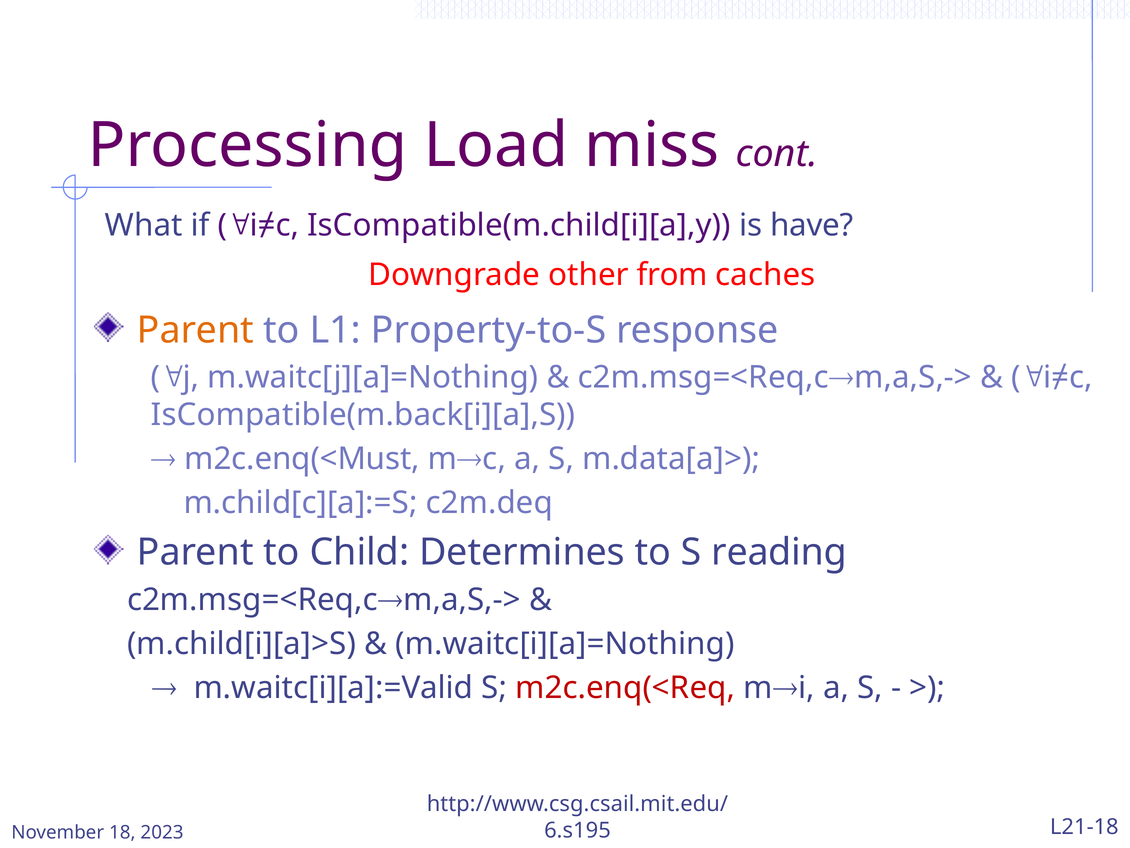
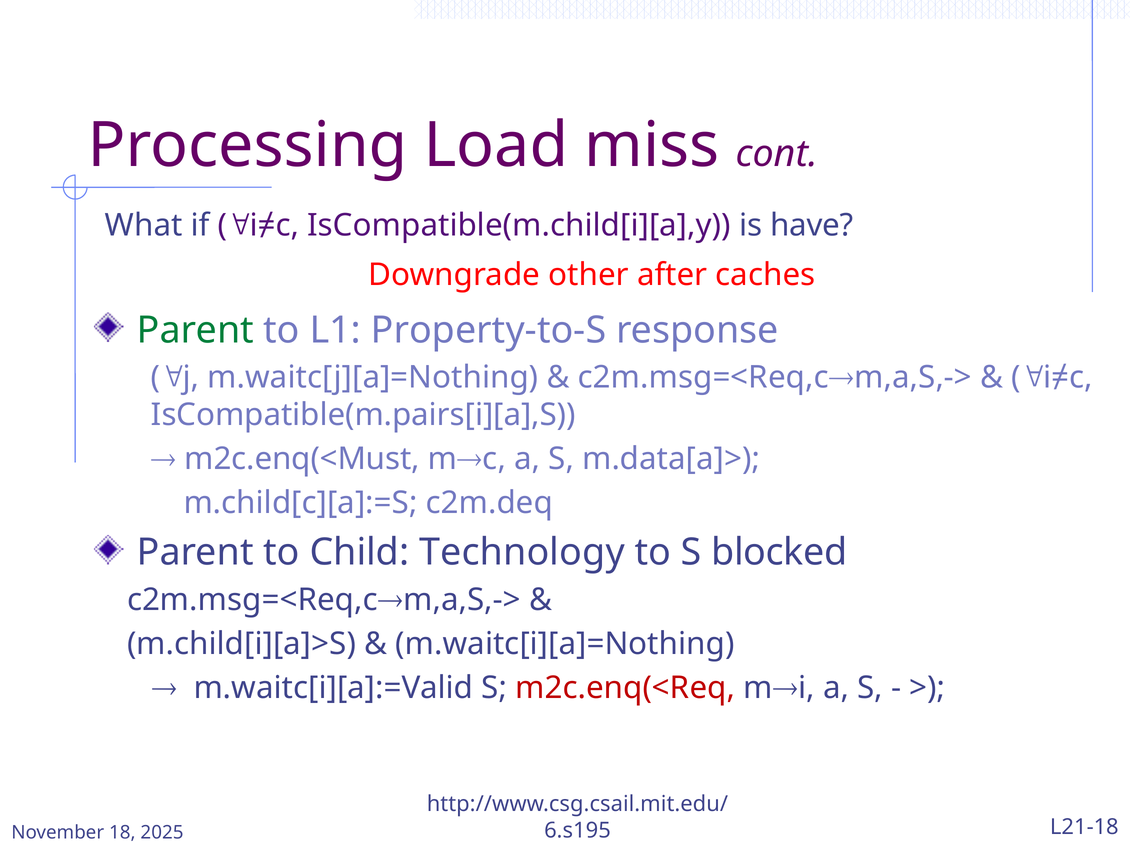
from: from -> after
Parent at (195, 330) colour: orange -> green
IsCompatible(m.back[i][a],S: IsCompatible(m.back[i][a],S -> IsCompatible(m.pairs[i][a],S
Determines: Determines -> Technology
reading: reading -> blocked
2023: 2023 -> 2025
